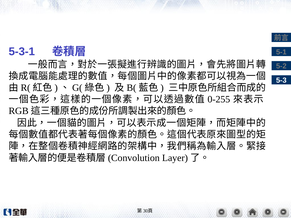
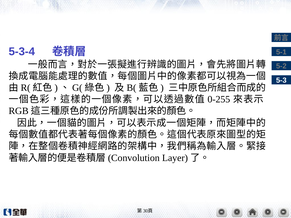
5-3-1: 5-3-1 -> 5-3-4
